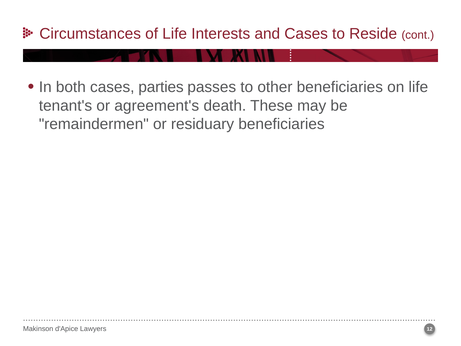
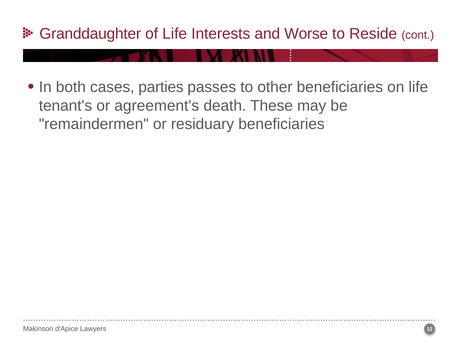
Circumstances: Circumstances -> Granddaughter
and Cases: Cases -> Worse
